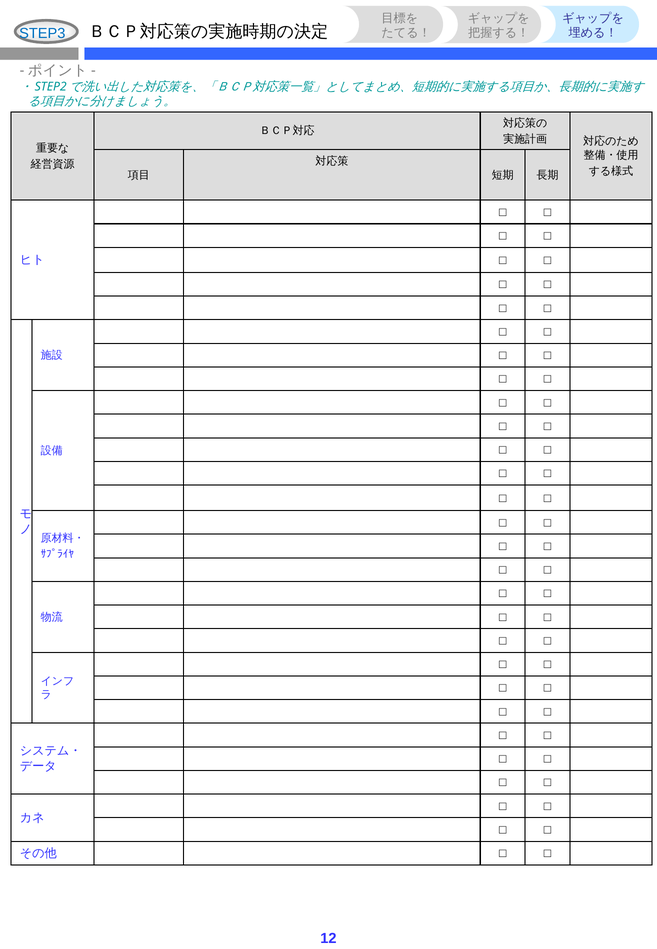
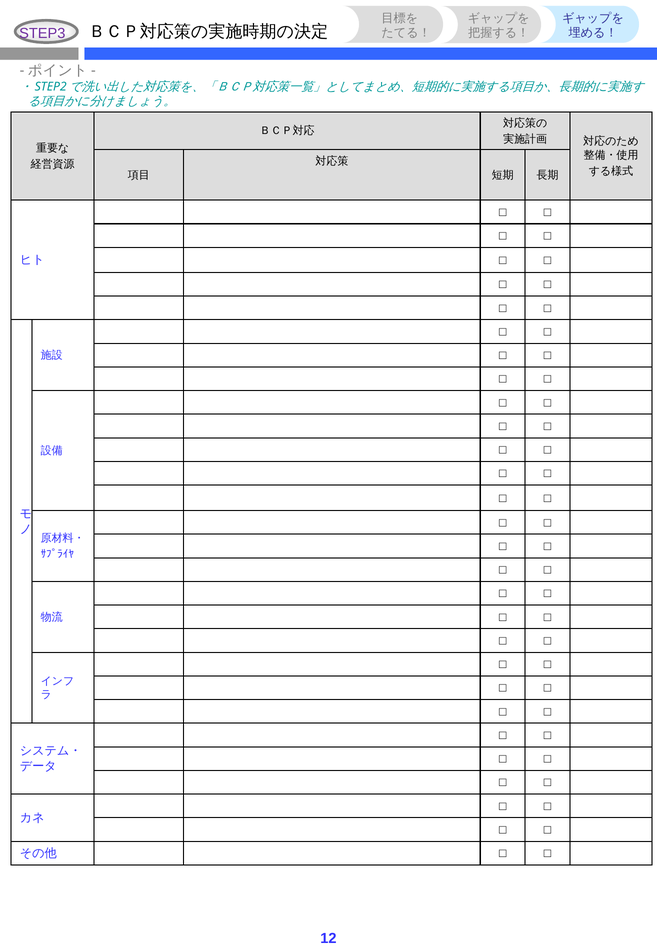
STEP3 colour: blue -> purple
